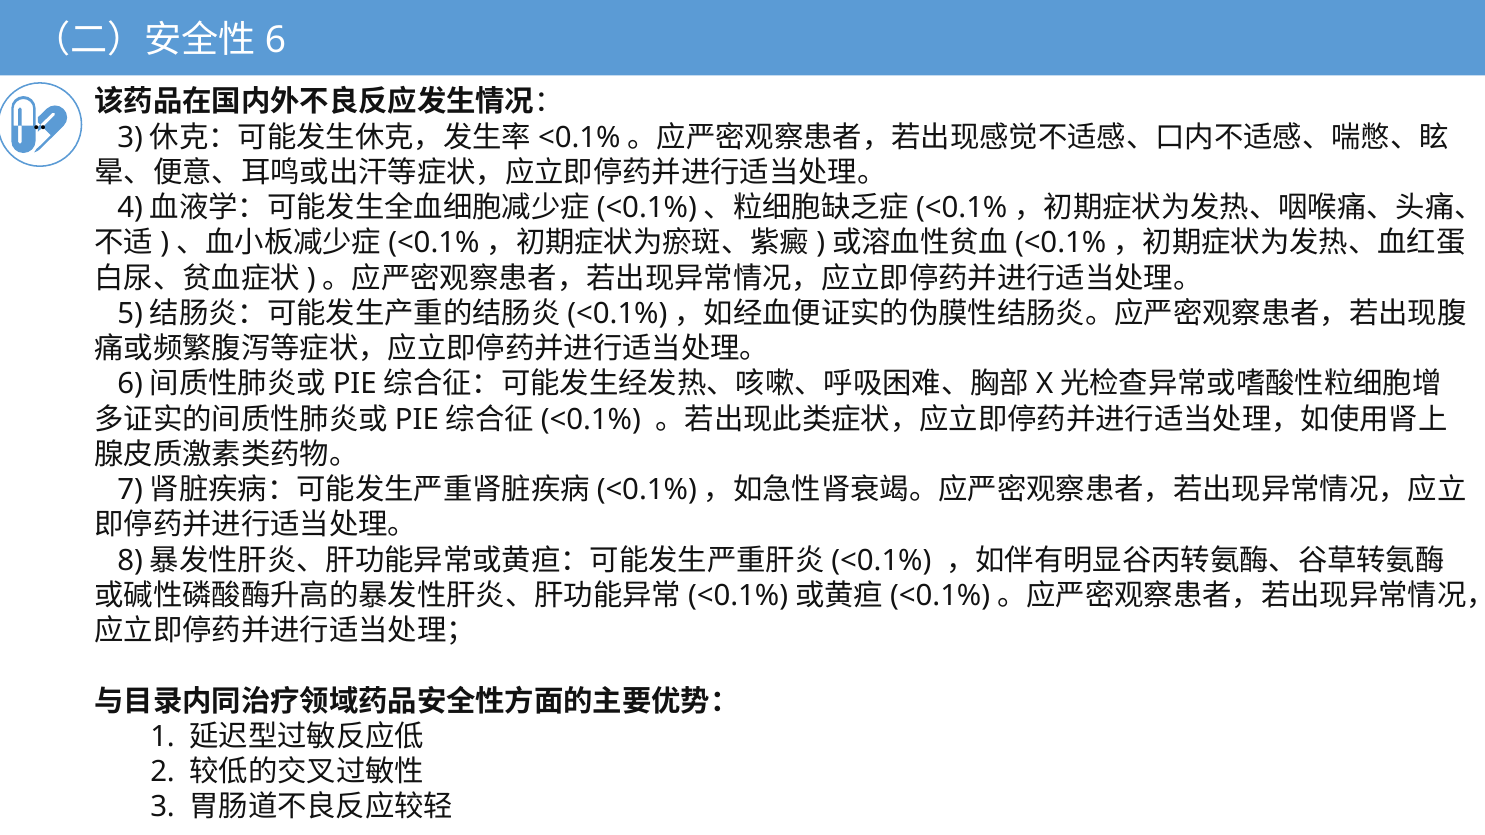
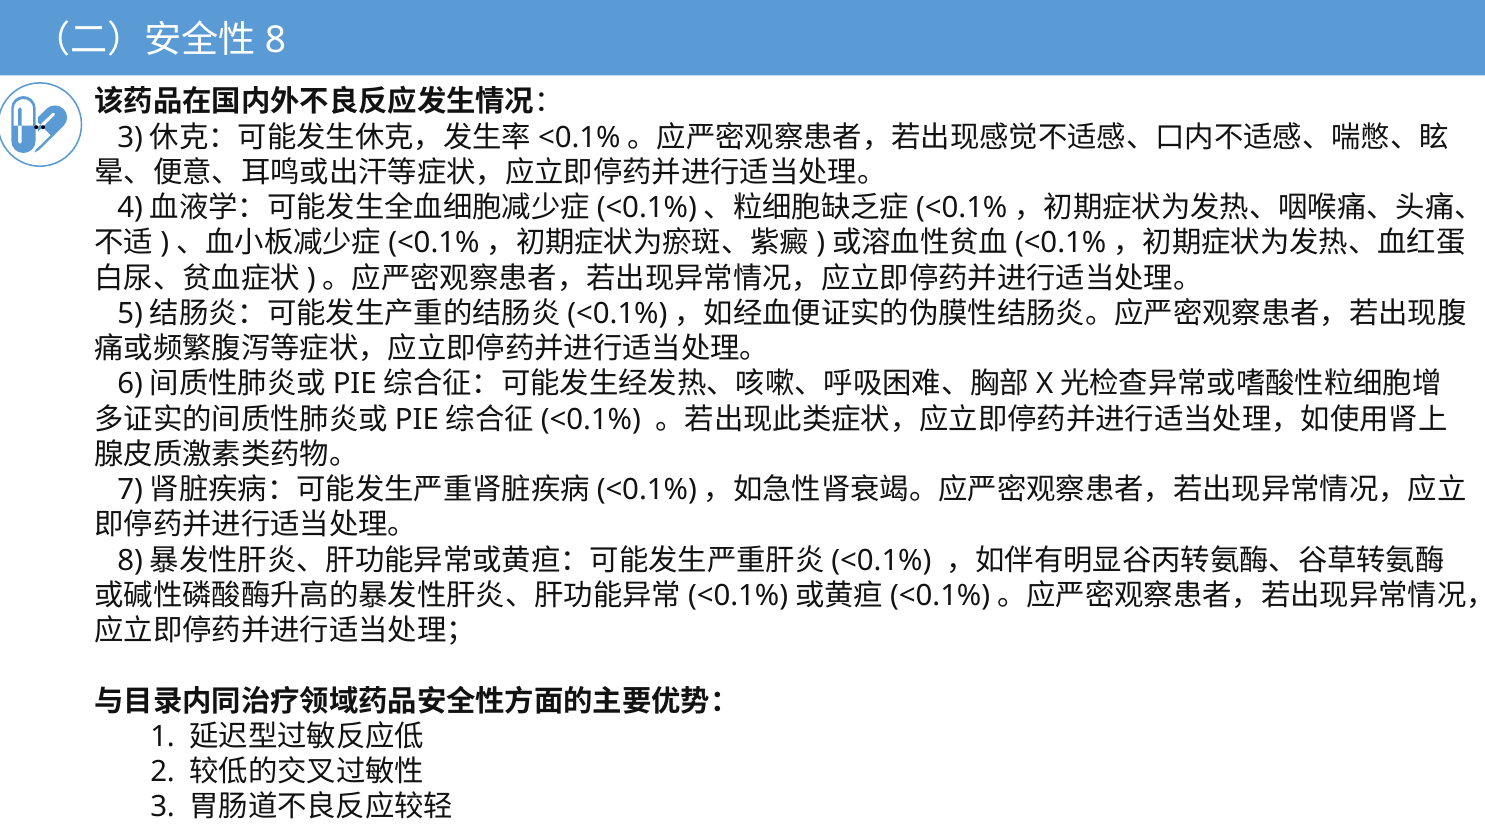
6 at (276, 40): 6 -> 8
